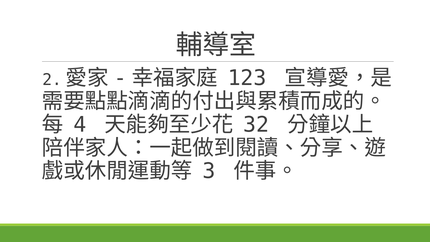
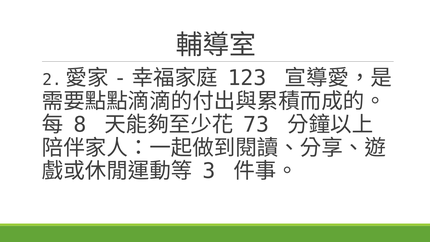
4: 4 -> 8
32: 32 -> 73
